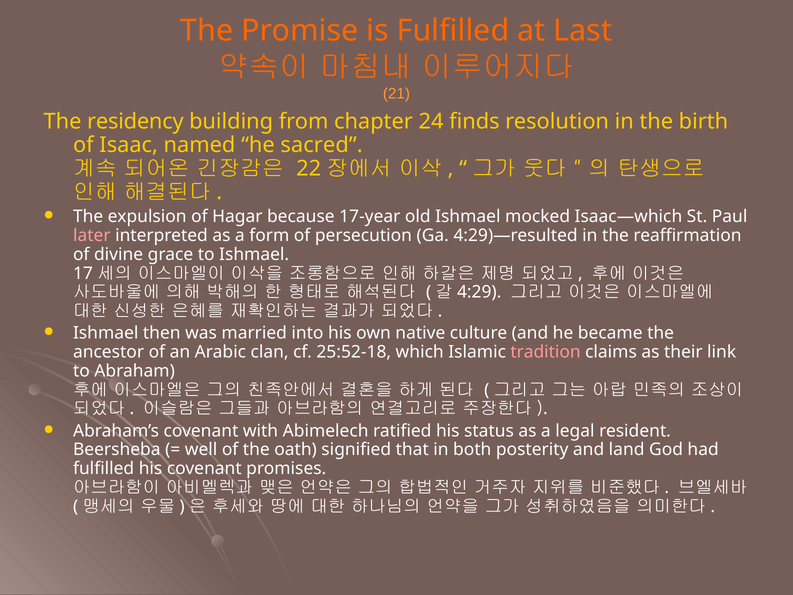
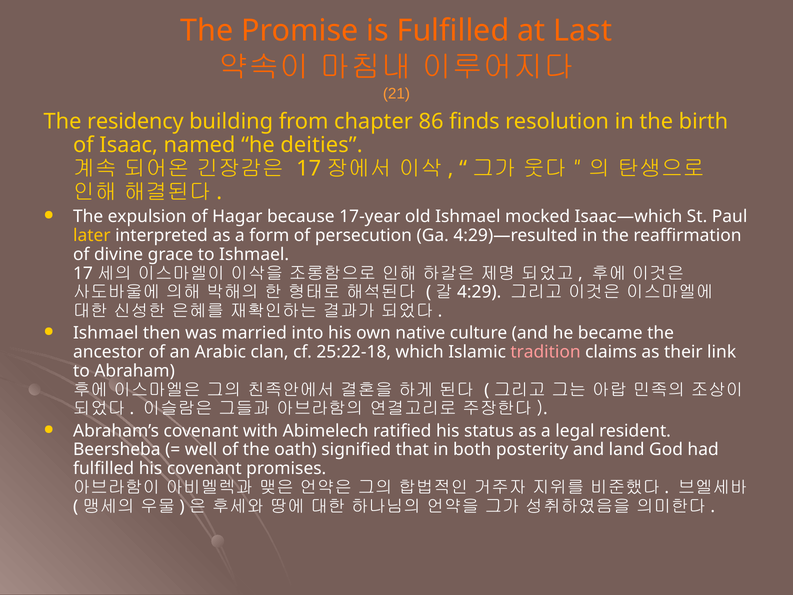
24: 24 -> 86
sacred: sacred -> deities
22: 22 -> 17
later colour: pink -> yellow
25:52-18: 25:52-18 -> 25:22-18
